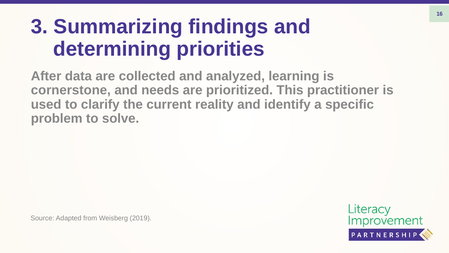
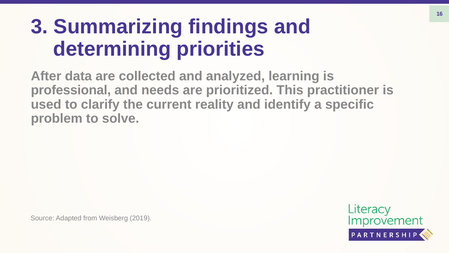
cornerstone: cornerstone -> professional
